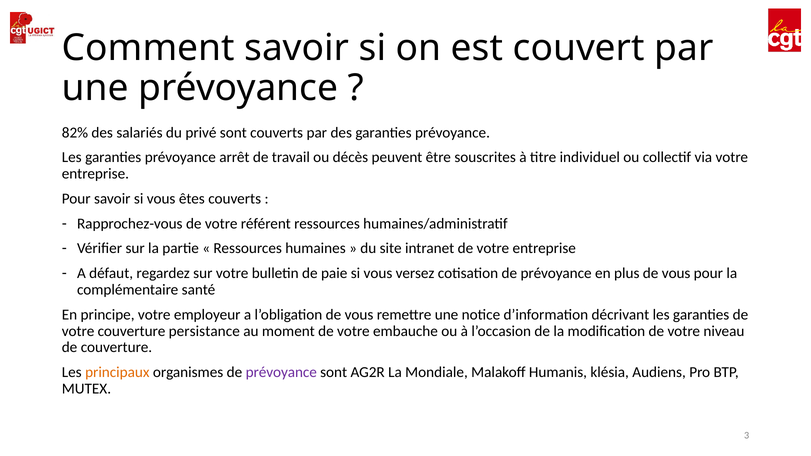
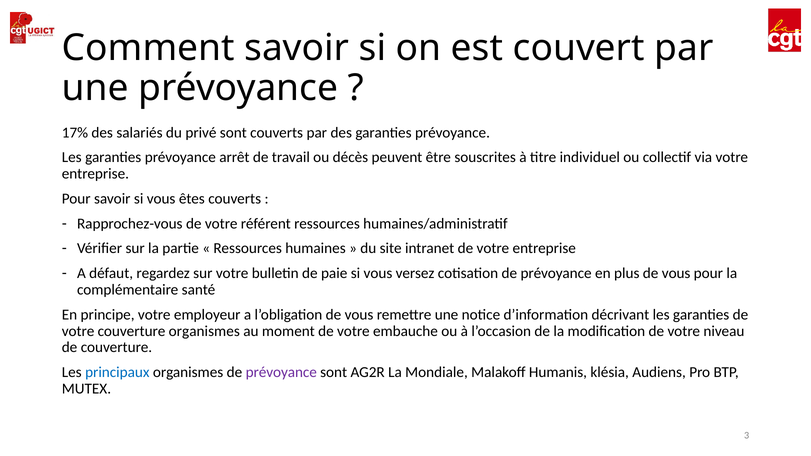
82%: 82% -> 17%
couverture persistance: persistance -> organismes
principaux colour: orange -> blue
